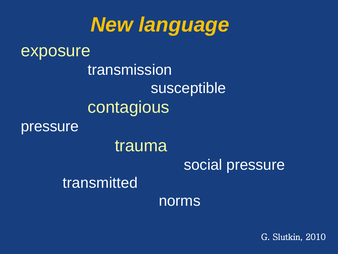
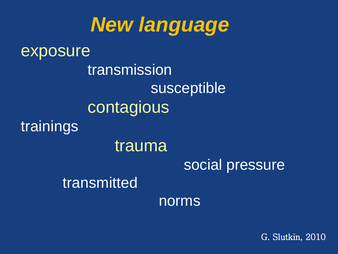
pressure at (50, 126): pressure -> trainings
